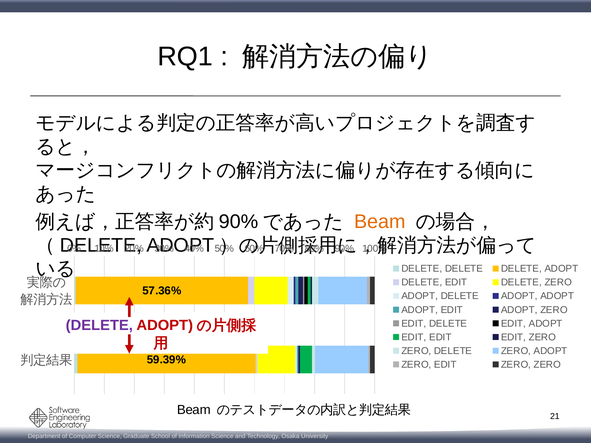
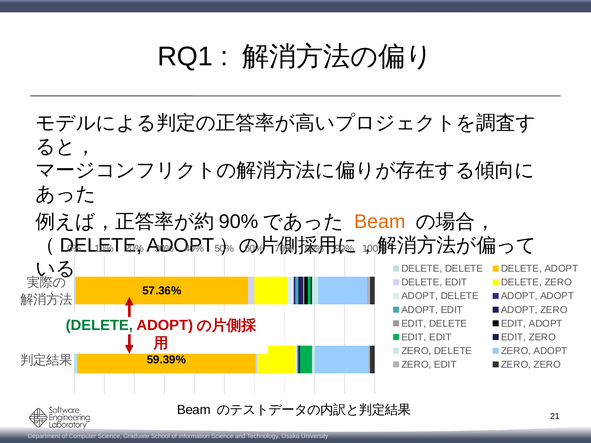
DELETE at (99, 325) colour: purple -> green
